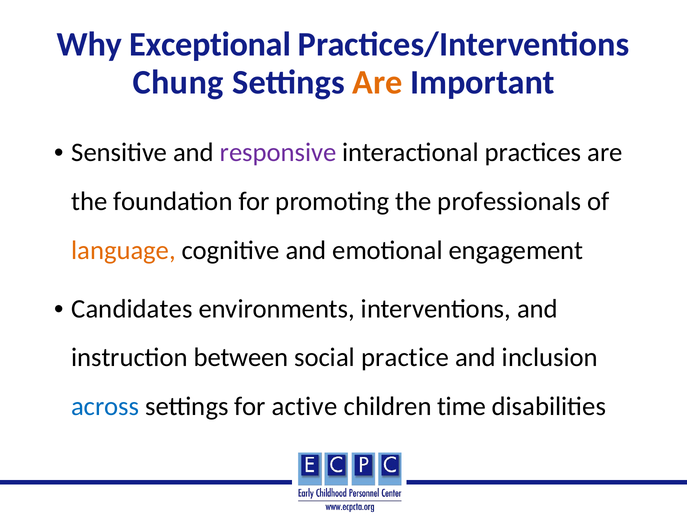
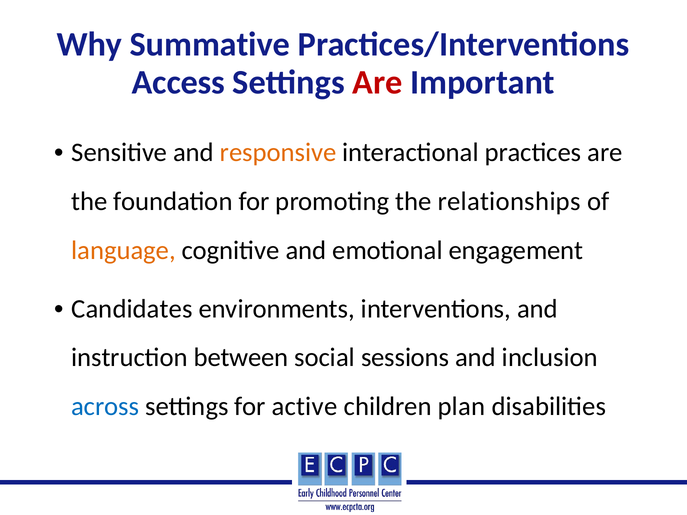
Exceptional: Exceptional -> Summative
Chung: Chung -> Access
Are at (377, 82) colour: orange -> red
responsive colour: purple -> orange
professionals: professionals -> relationships
practice: practice -> sessions
time: time -> plan
